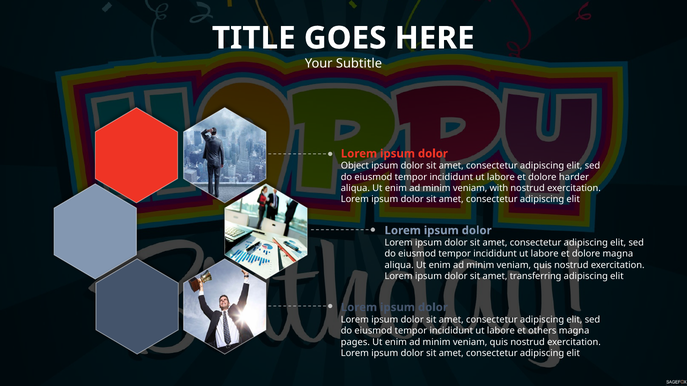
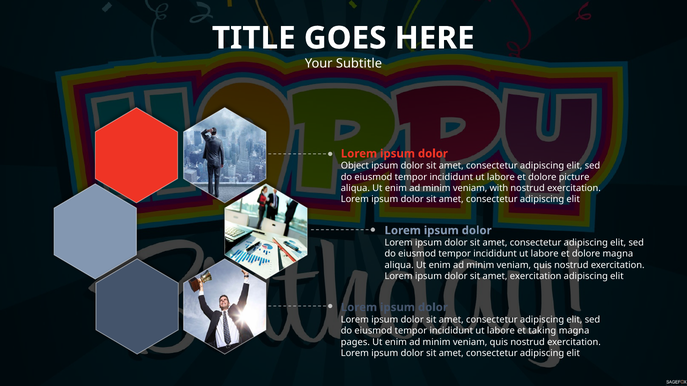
harder: harder -> picture
amet transferring: transferring -> exercitation
others: others -> taking
